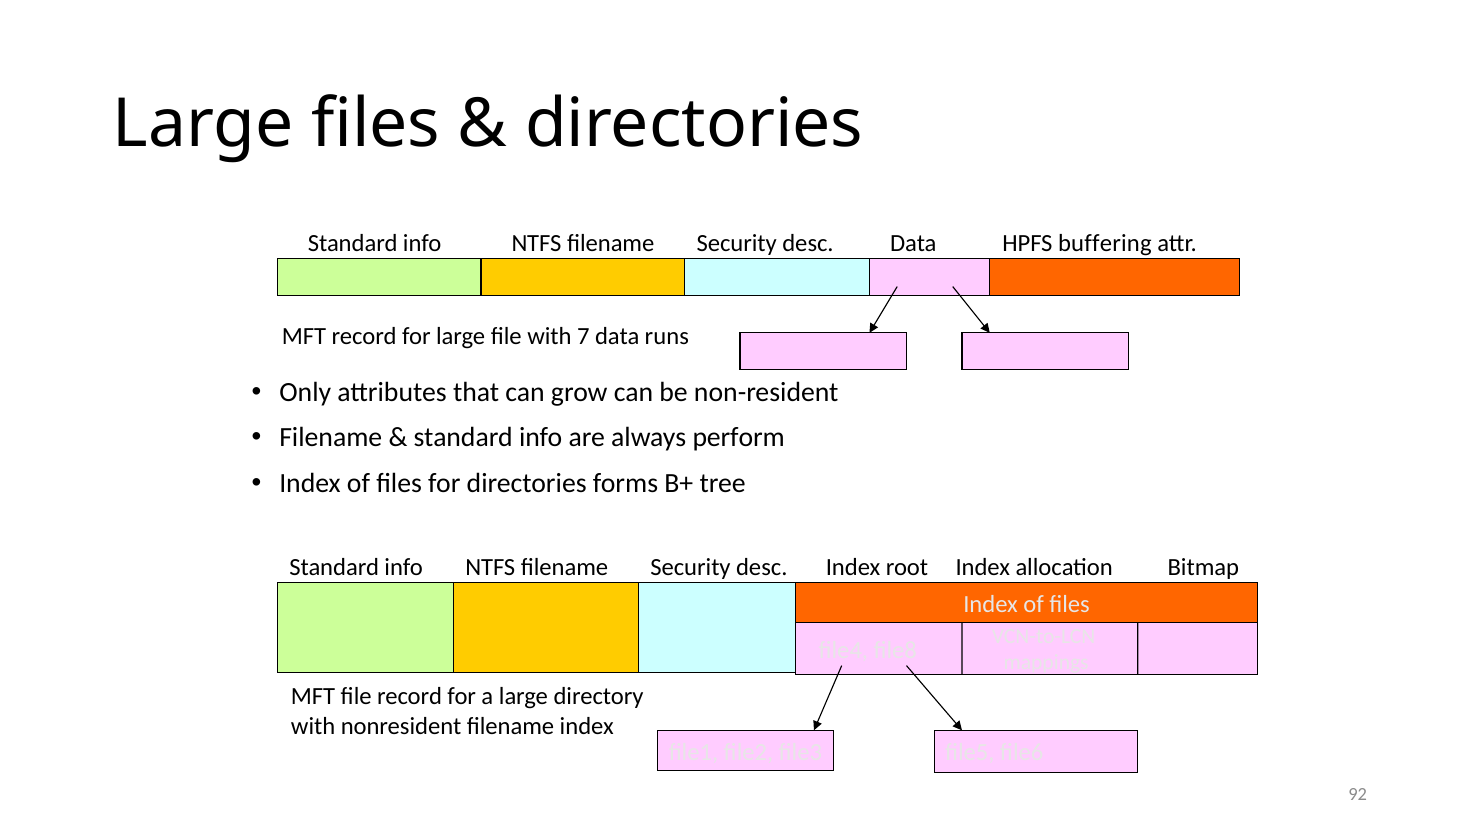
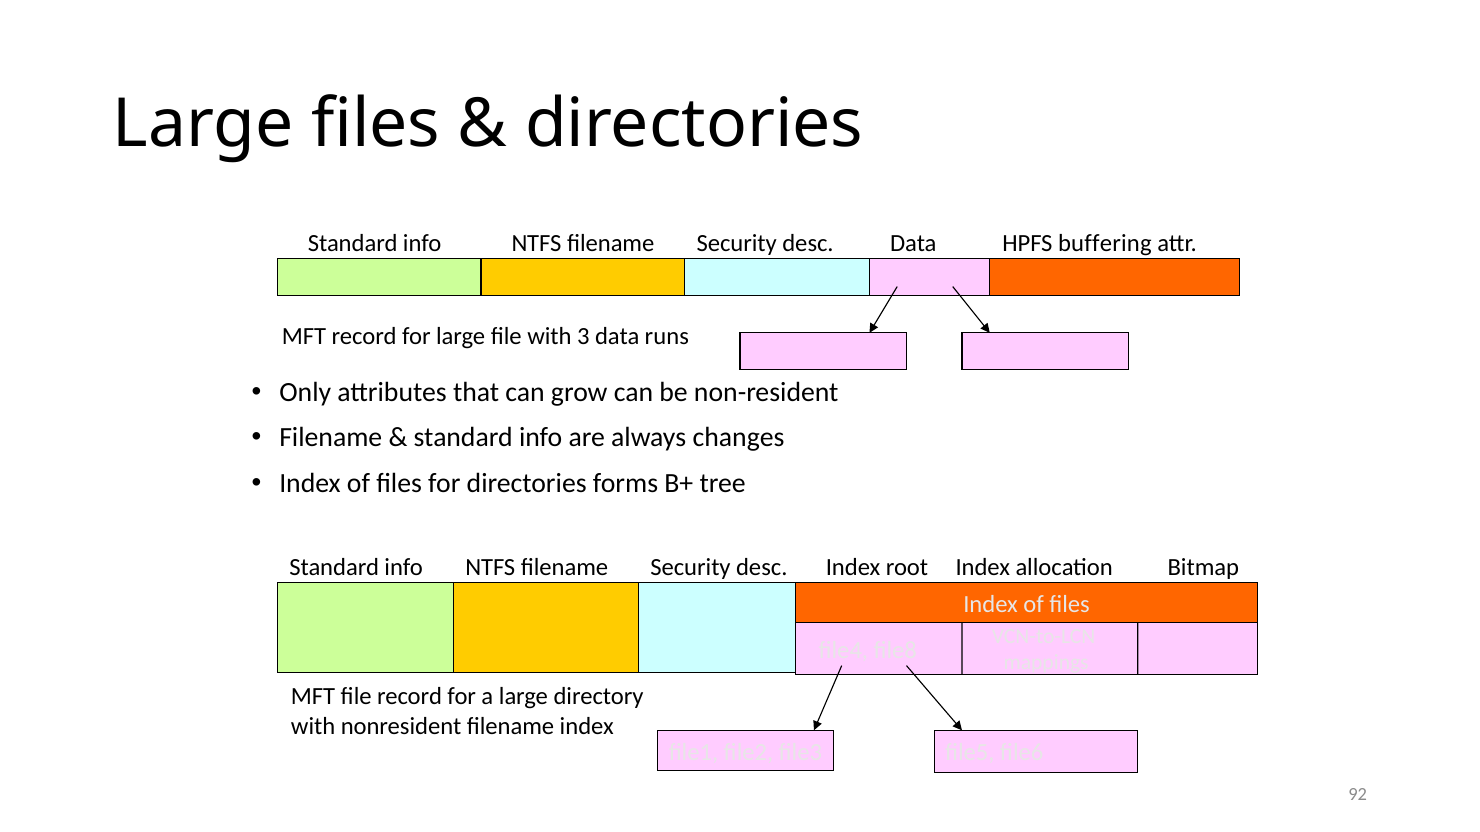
7: 7 -> 3
perform: perform -> changes
